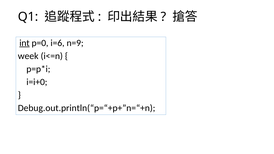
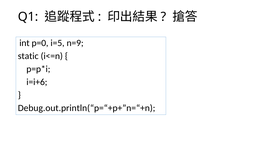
int underline: present -> none
i=6: i=6 -> i=5
week: week -> static
i=i+0: i=i+0 -> i=i+6
